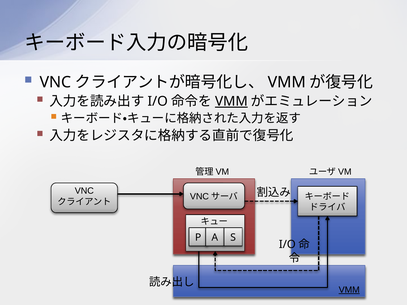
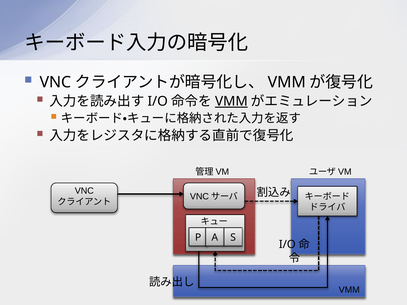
VMM at (349, 290) underline: present -> none
